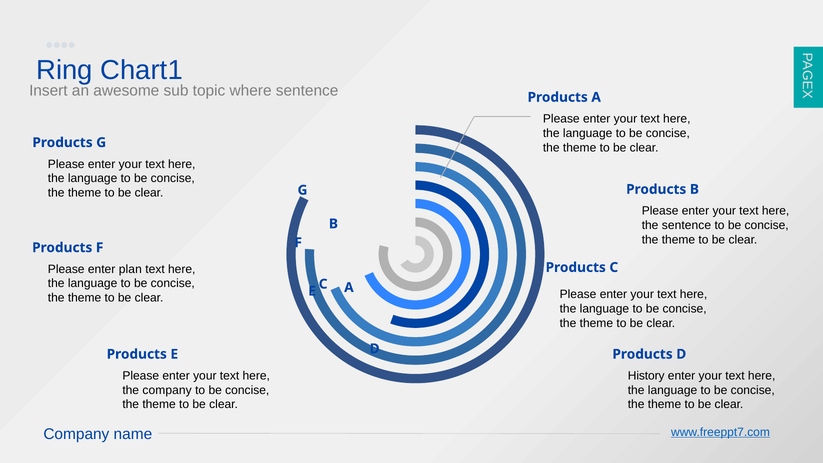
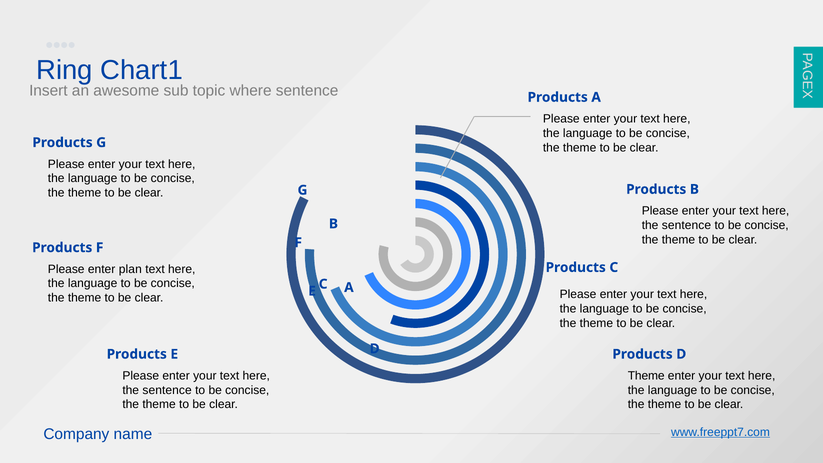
History at (646, 376): History -> Theme
company at (167, 390): company -> sentence
